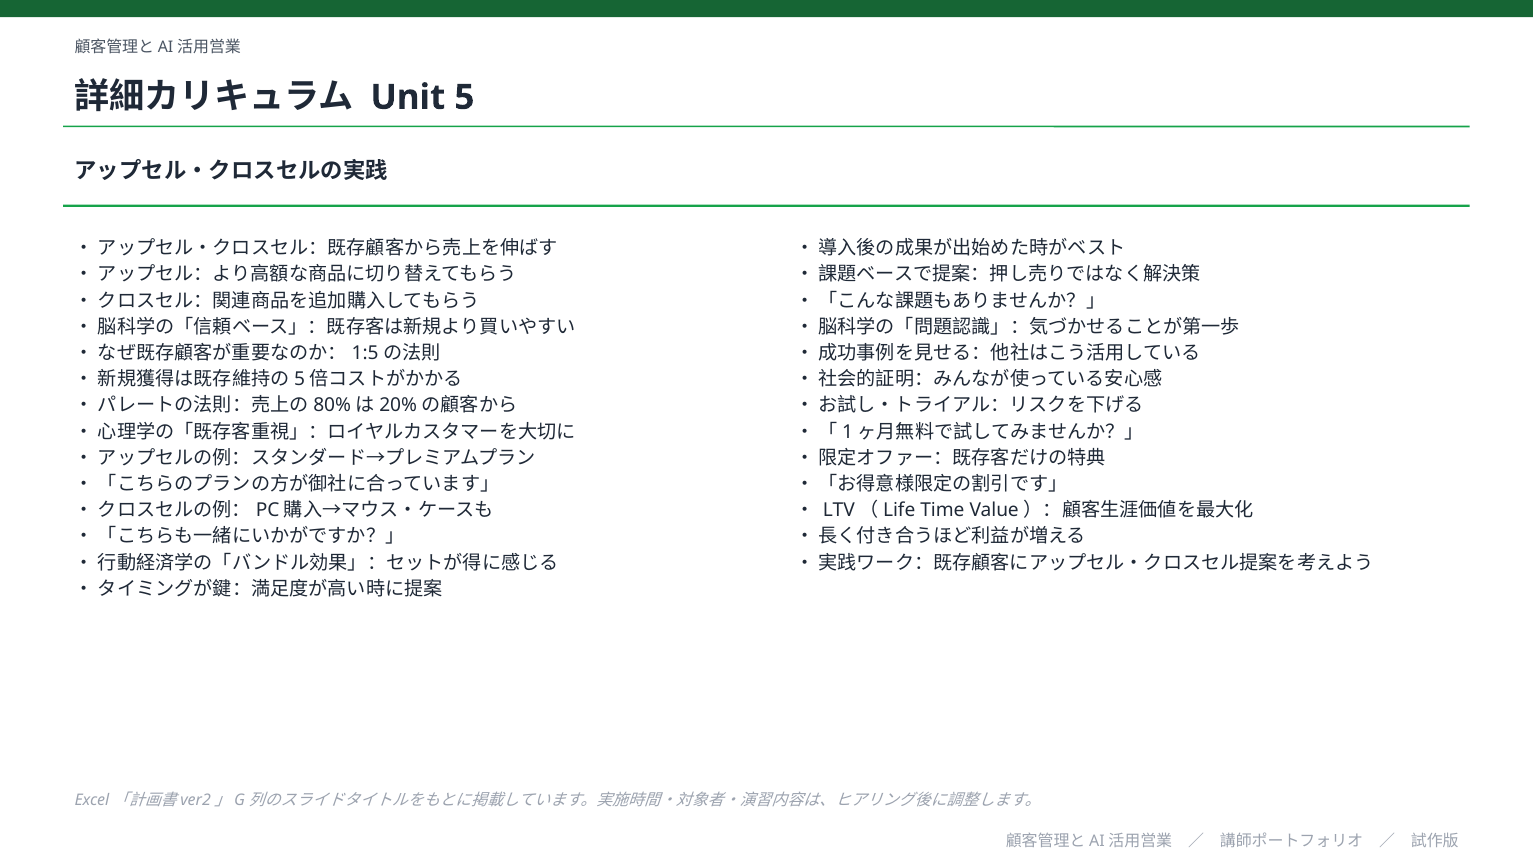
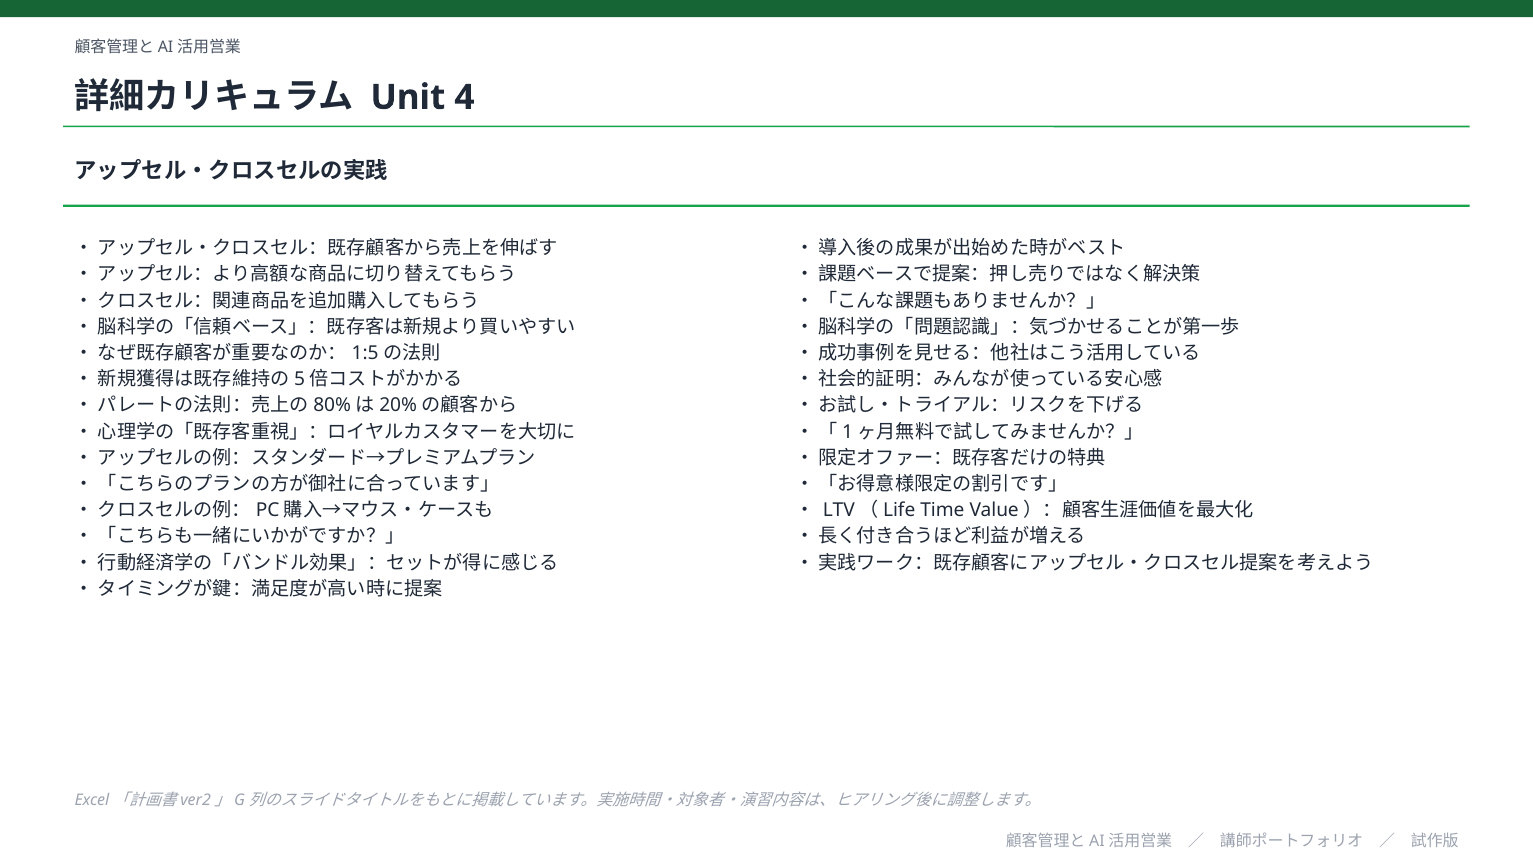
5: 5 -> 4
